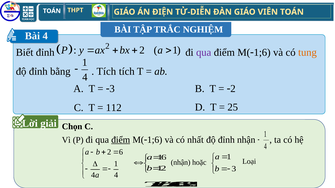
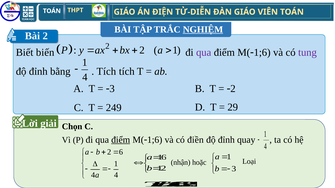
NGHIỆM underline: none -> present
Bài 4: 4 -> 2
Biết đỉnh: đỉnh -> biến
tung colour: orange -> purple
112: 112 -> 249
25: 25 -> 29
nhất: nhất -> điền
đỉnh nhận: nhận -> quay
